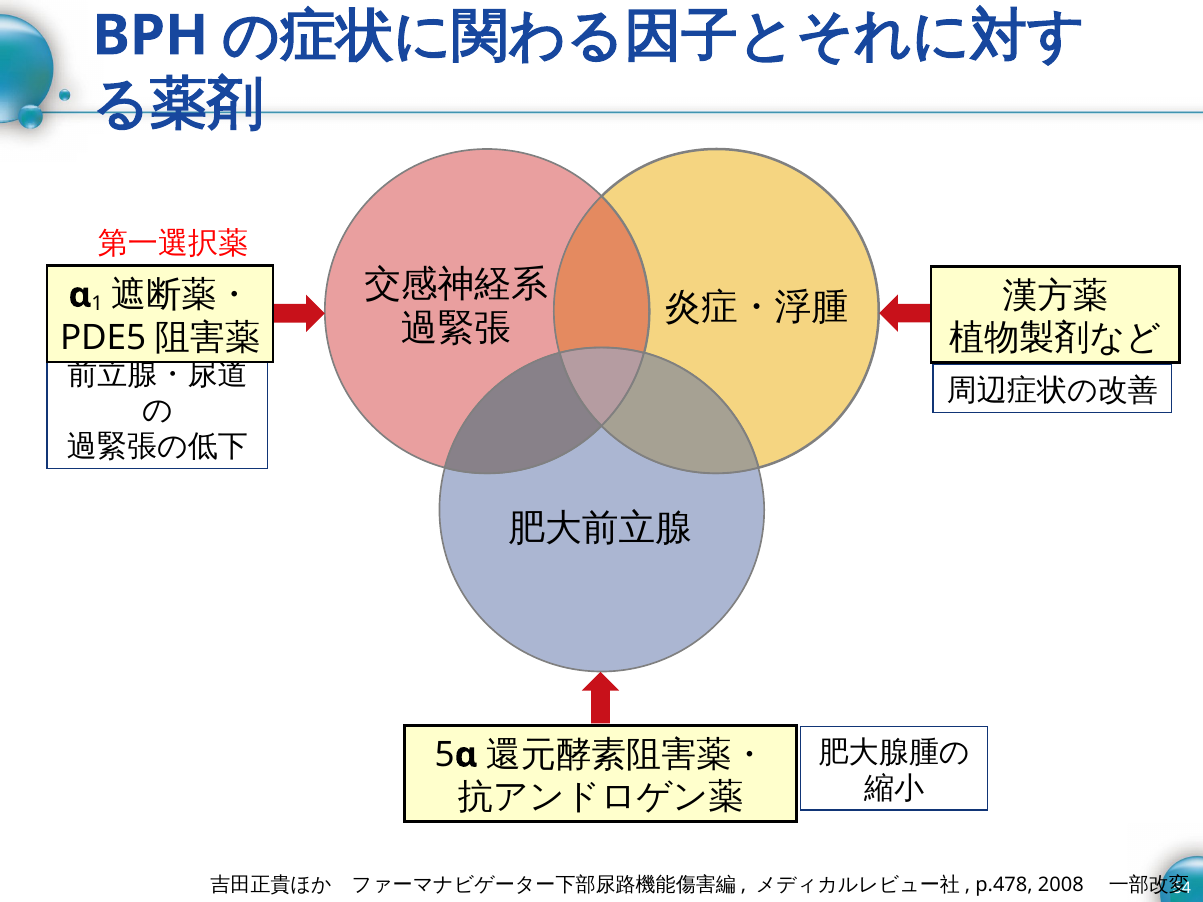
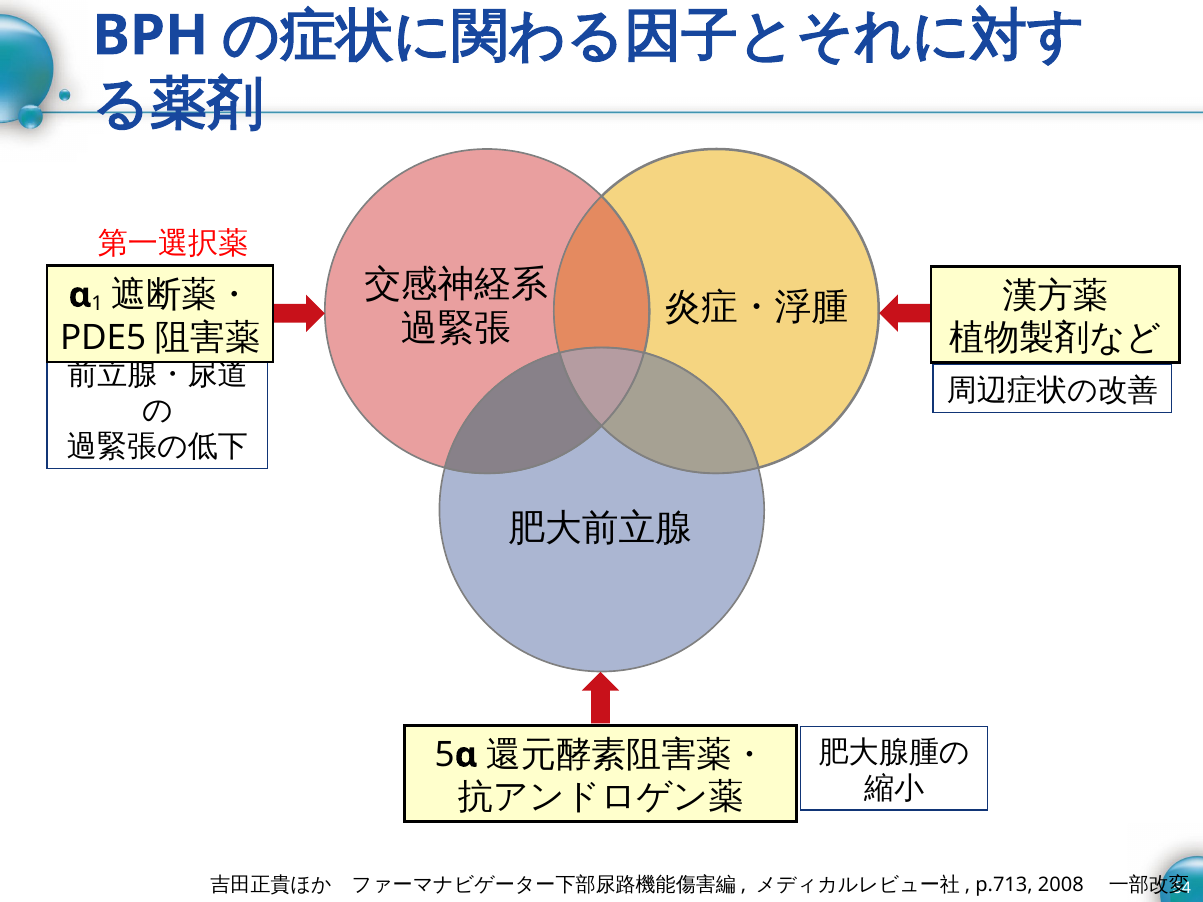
p.478: p.478 -> p.713
